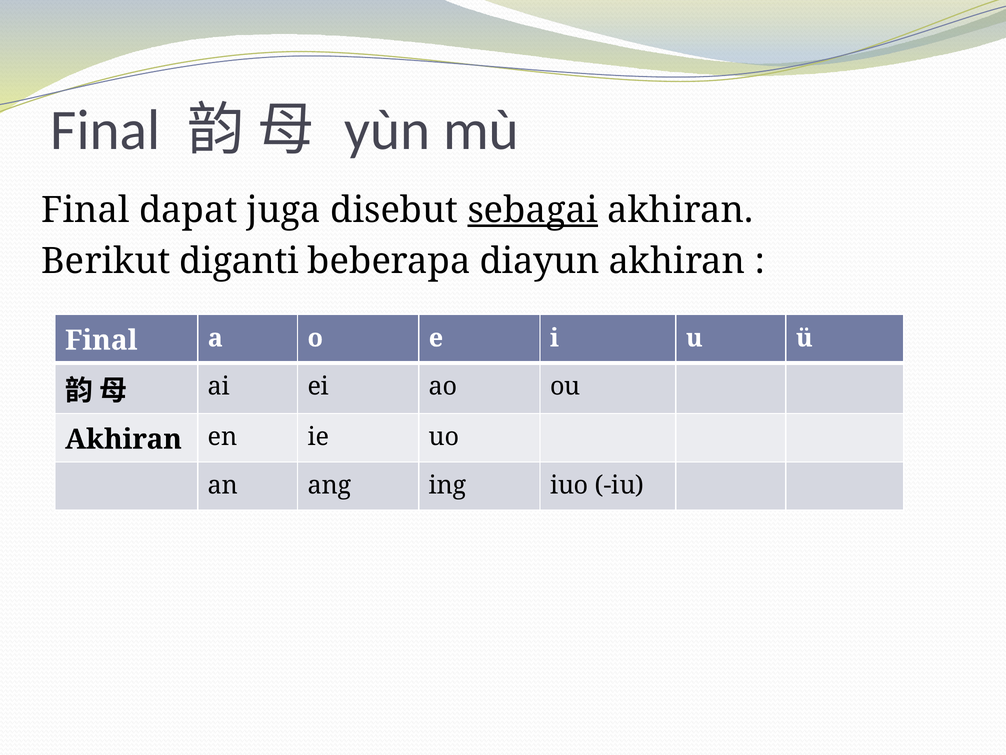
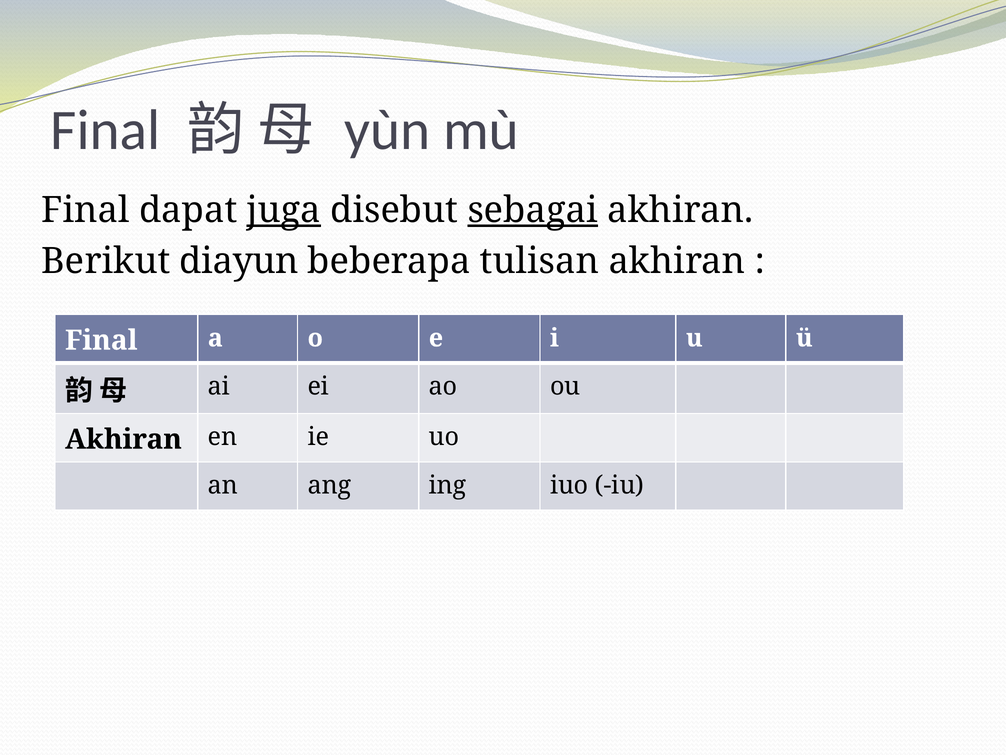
juga underline: none -> present
diganti: diganti -> diayun
diayun: diayun -> tulisan
